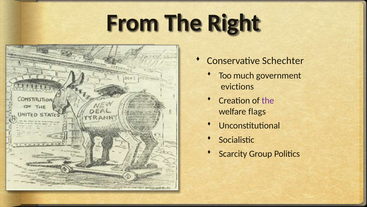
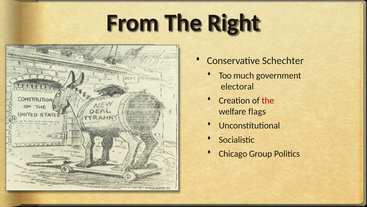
evictions: evictions -> electoral
the at (268, 100) colour: purple -> red
Scarcity: Scarcity -> Chicago
